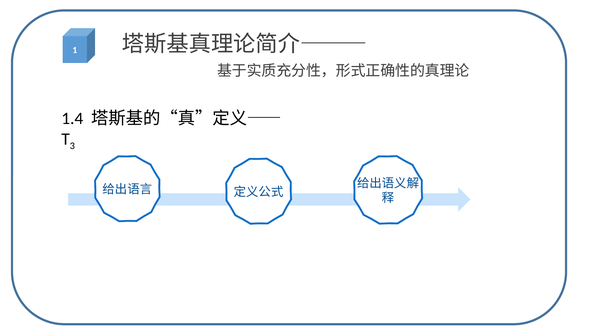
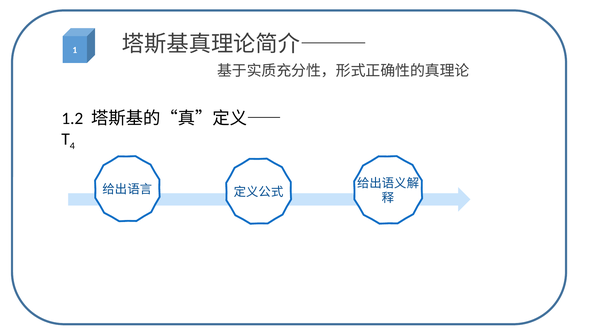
1.4: 1.4 -> 1.2
3: 3 -> 4
